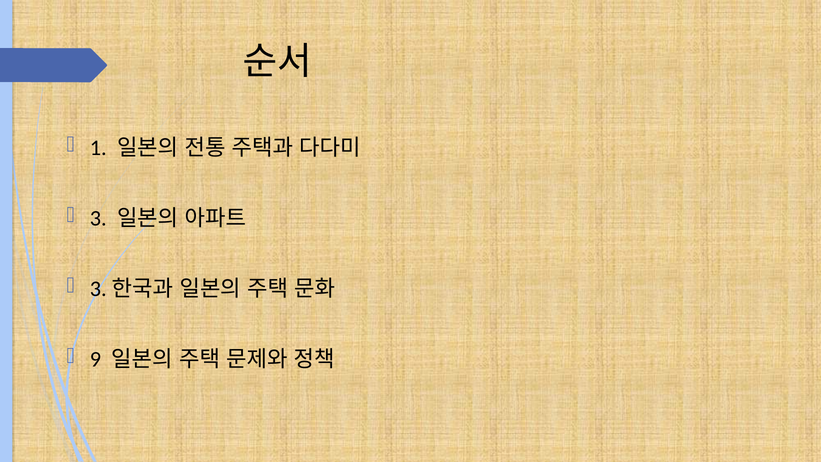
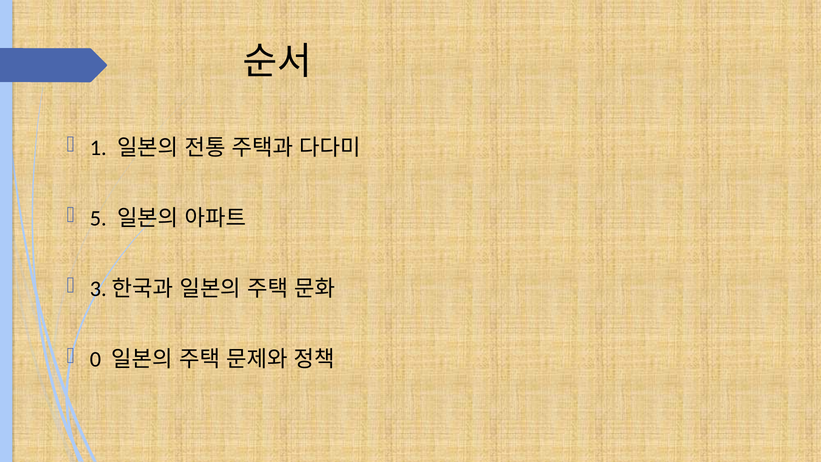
3: 3 -> 5
9: 9 -> 0
